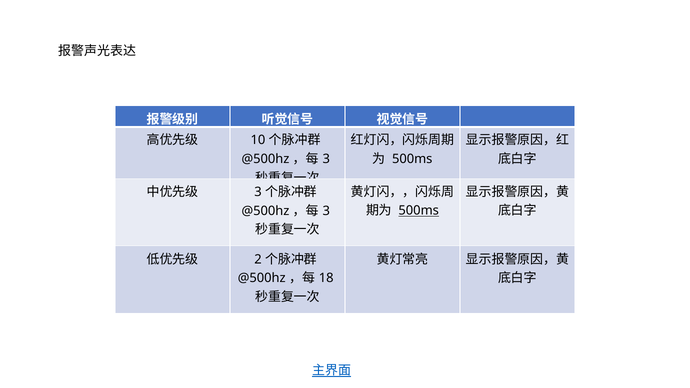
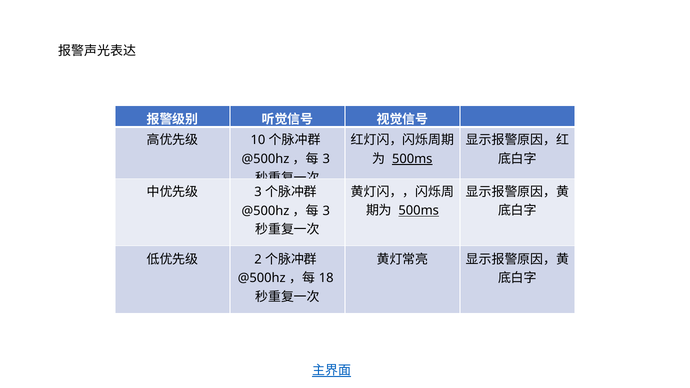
500ms at (412, 159) underline: none -> present
